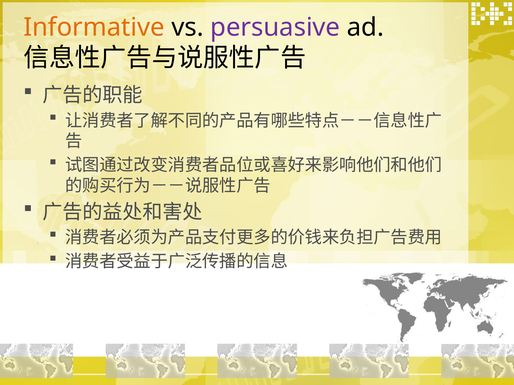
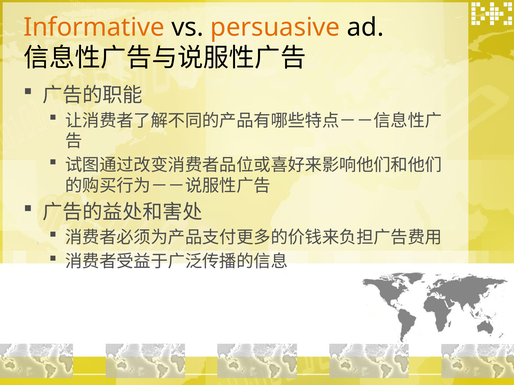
persuasive colour: purple -> orange
